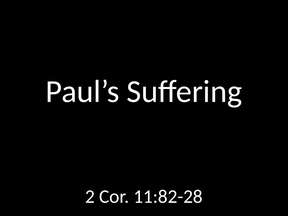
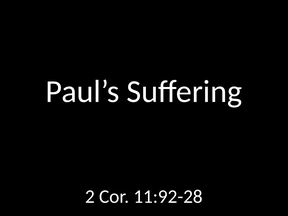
11:82-28: 11:82-28 -> 11:92-28
